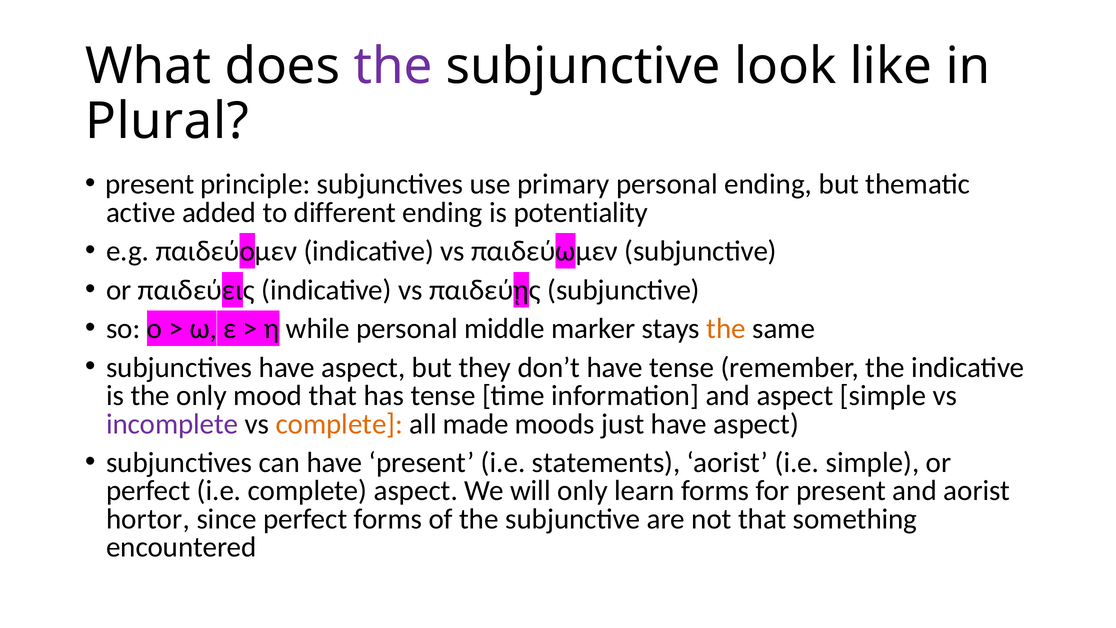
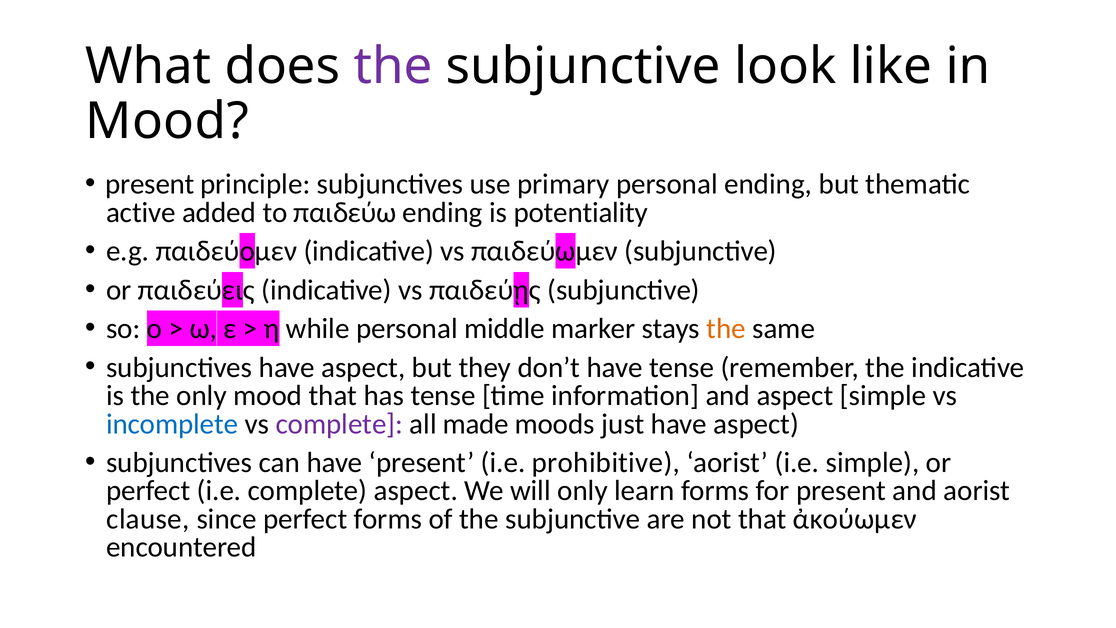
Plural at (167, 121): Plural -> Mood
different: different -> παιδεύω
incomplete colour: purple -> blue
complete at (339, 424) colour: orange -> purple
statements: statements -> prohibitive
hortor: hortor -> clause
something: something -> ἀκούωμεν
